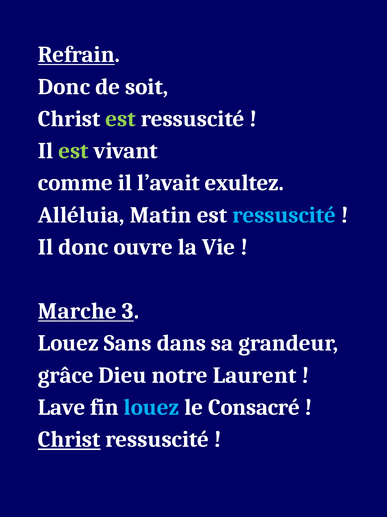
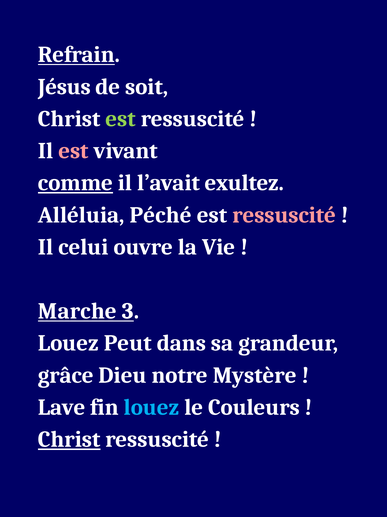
Donc at (64, 87): Donc -> Jésus
est at (73, 151) colour: light green -> pink
comme underline: none -> present
Matin: Matin -> Péché
ressuscité at (284, 215) colour: light blue -> pink
Il donc: donc -> celui
Sans: Sans -> Peut
Laurent: Laurent -> Mystère
Consacré: Consacré -> Couleurs
